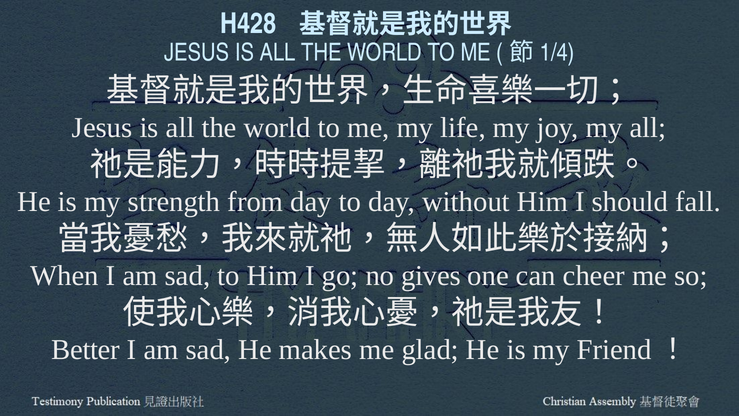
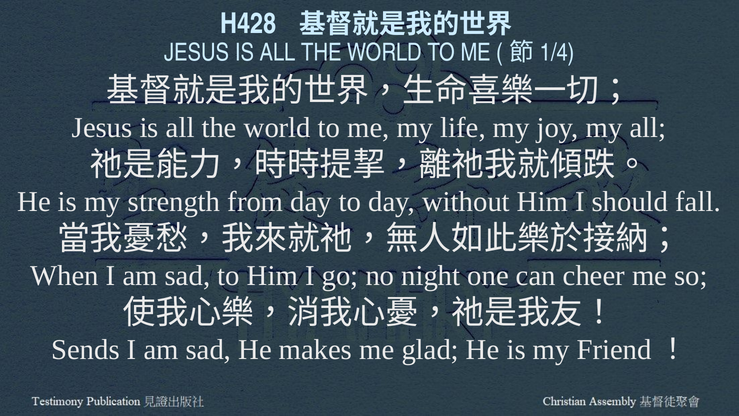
gives: gives -> night
Better: Better -> Sends
